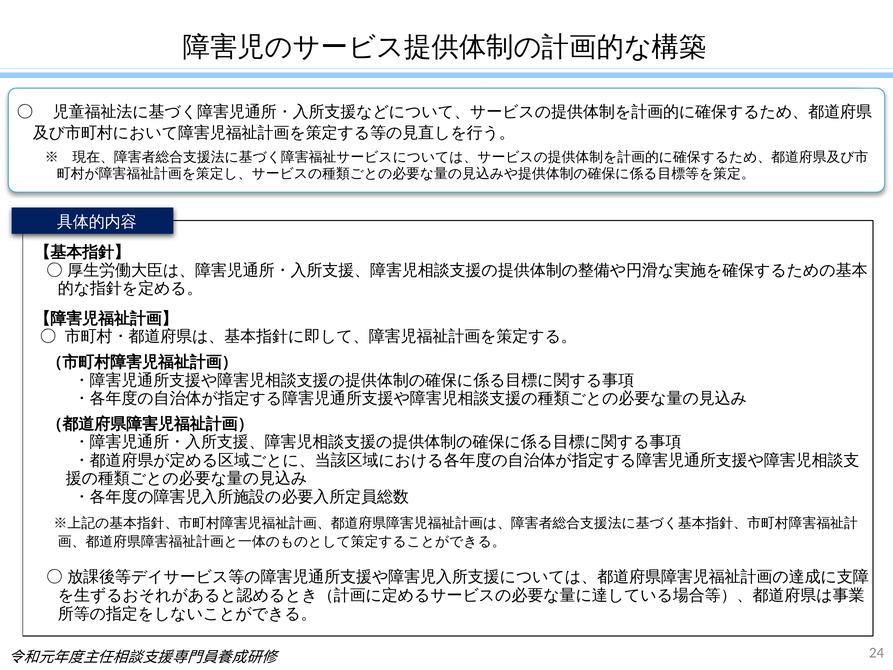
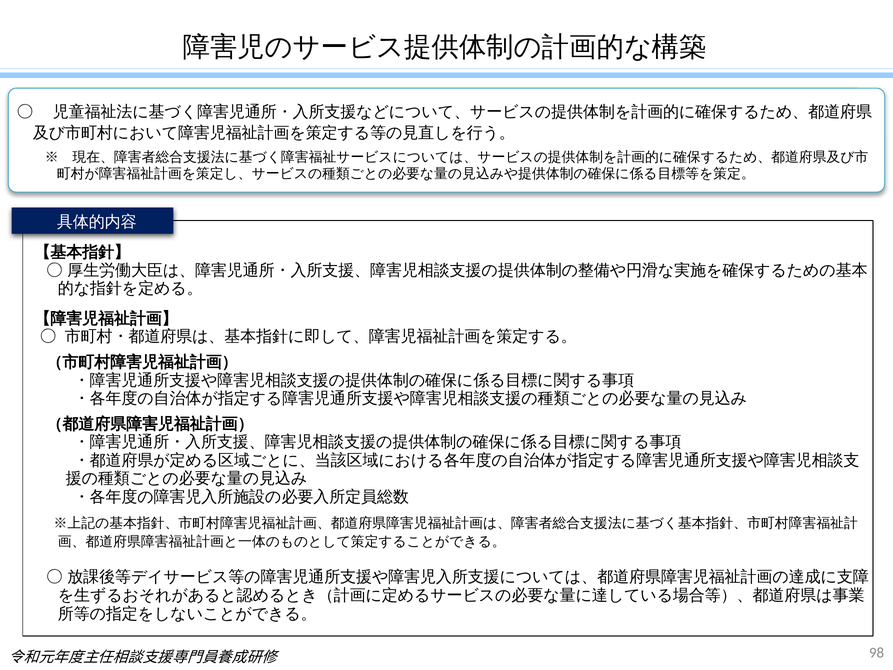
24: 24 -> 98
